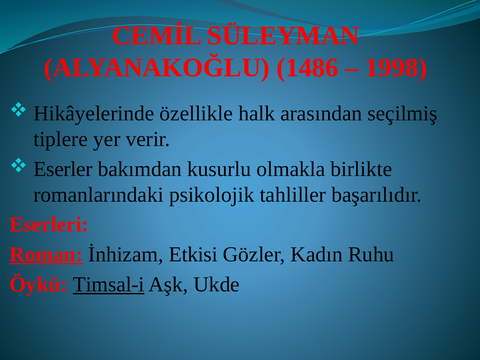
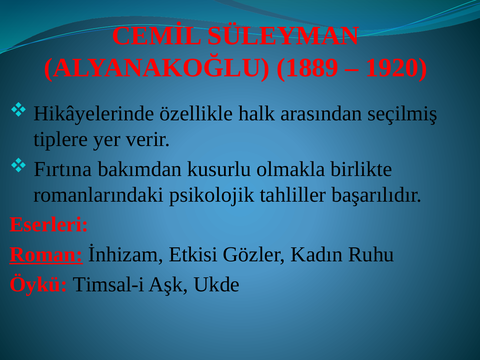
1486: 1486 -> 1889
1998: 1998 -> 1920
Eserler: Eserler -> Fırtına
Timsal-i underline: present -> none
